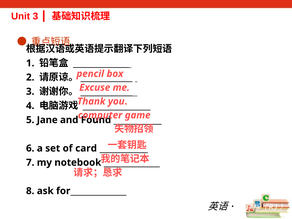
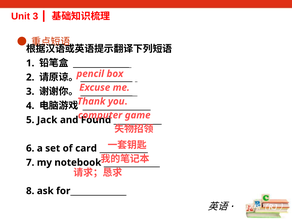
Jane: Jane -> Jack
